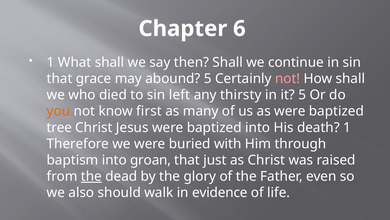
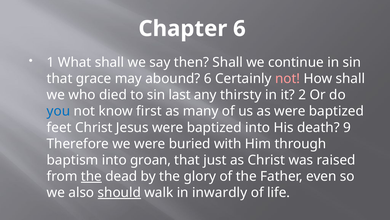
abound 5: 5 -> 6
left: left -> last
it 5: 5 -> 2
you colour: orange -> blue
tree: tree -> feet
death 1: 1 -> 9
should underline: none -> present
evidence: evidence -> inwardly
